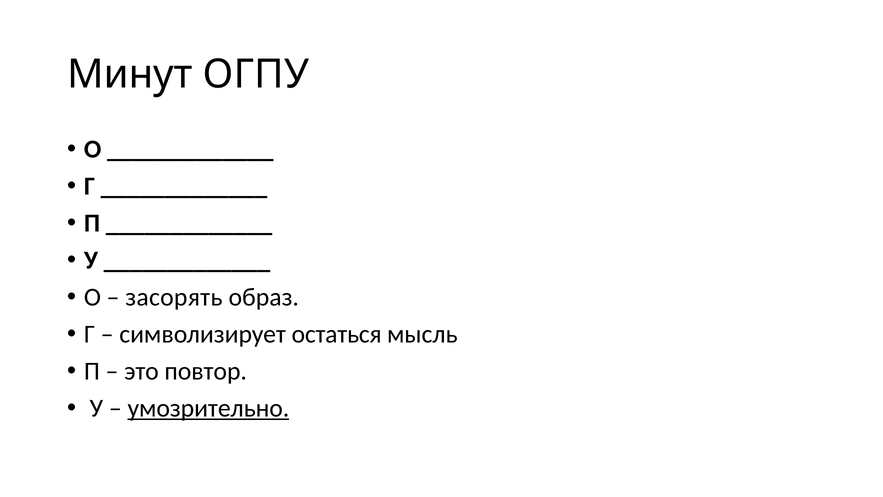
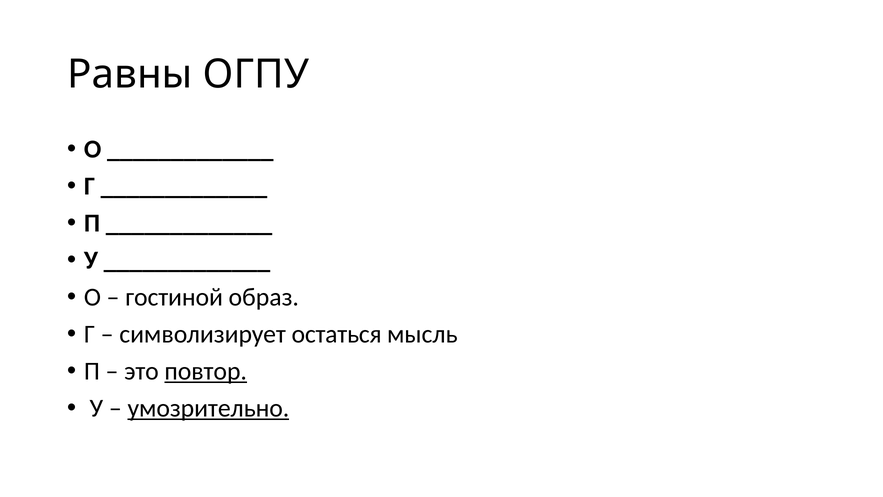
Минут: Минут -> Равны
засорять: засорять -> гостиной
повтор underline: none -> present
